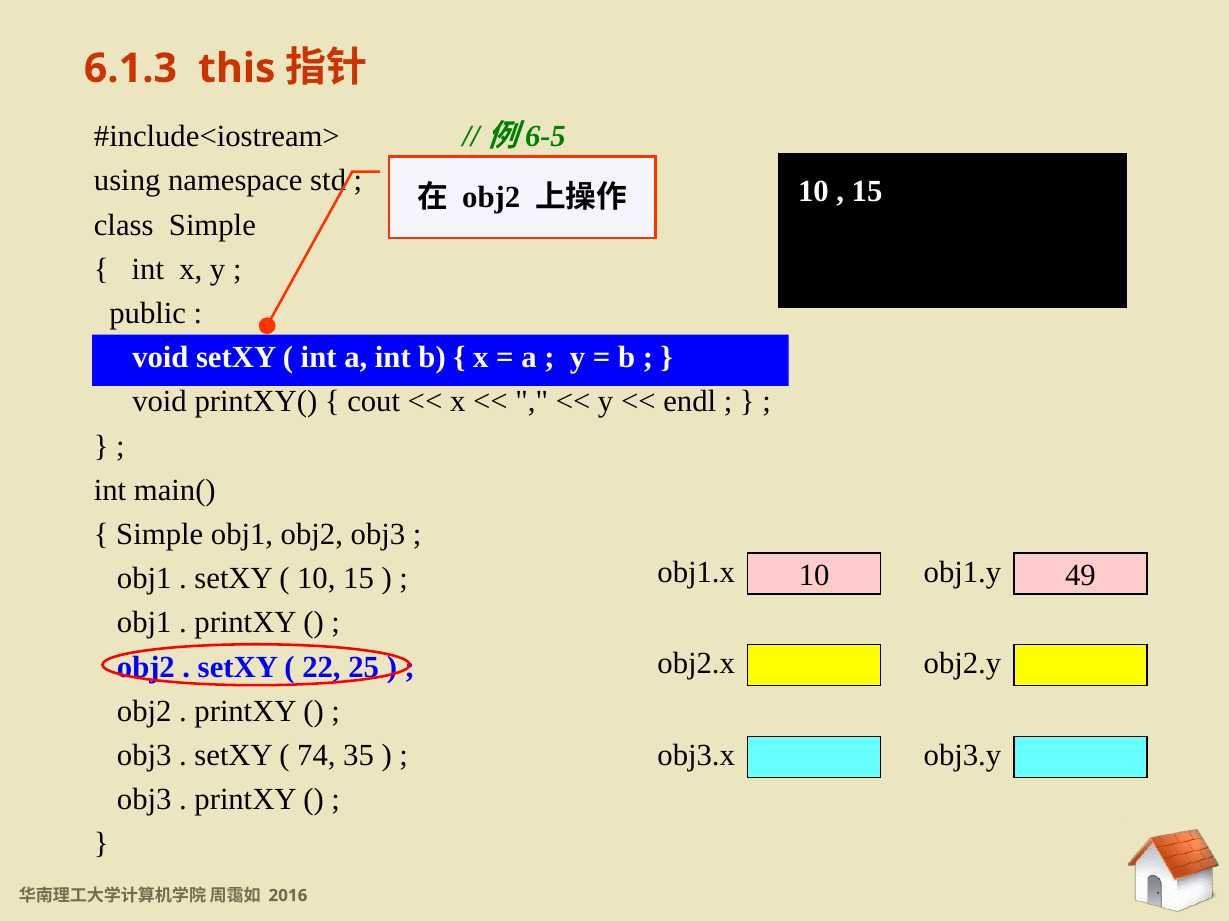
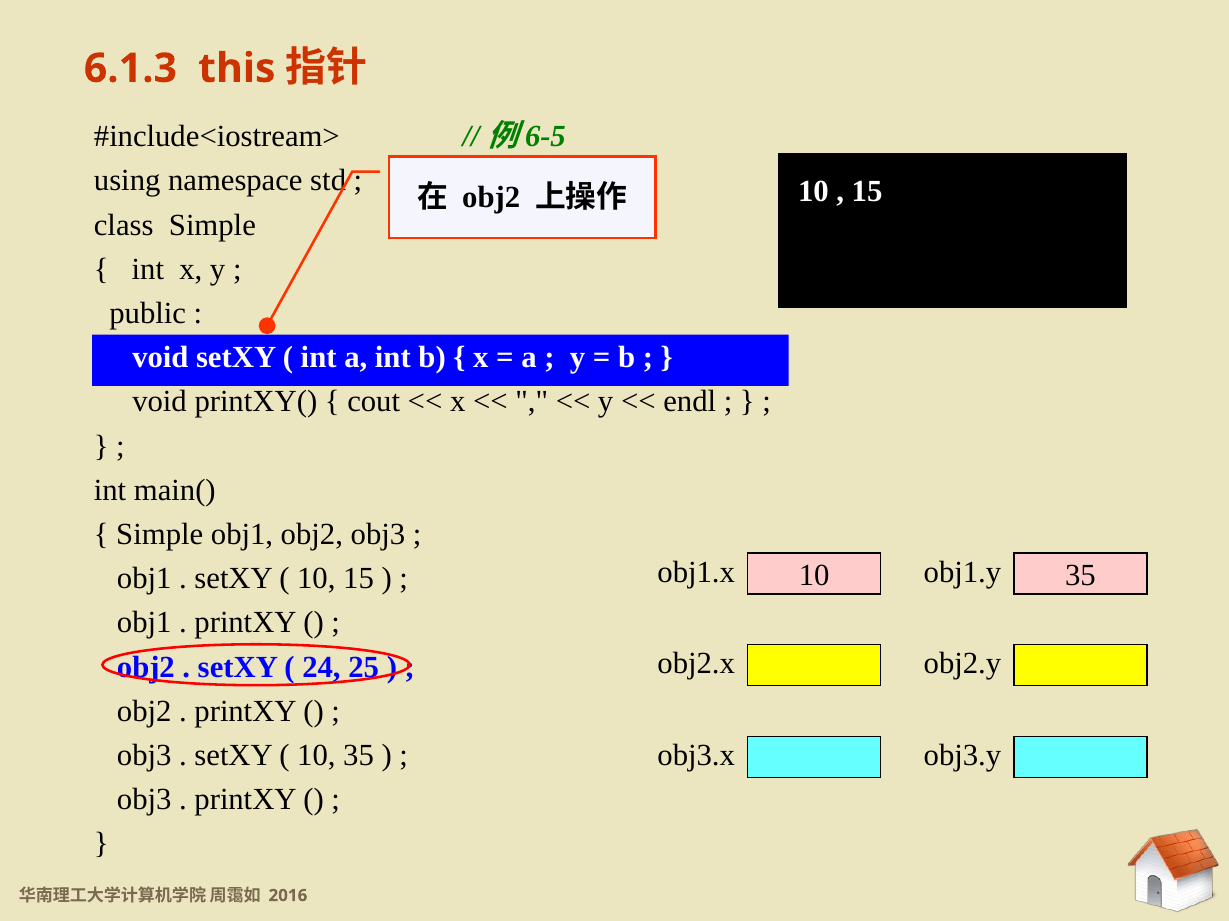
49 at (1080, 576): 49 -> 35
22: 22 -> 24
74 at (316, 756): 74 -> 10
